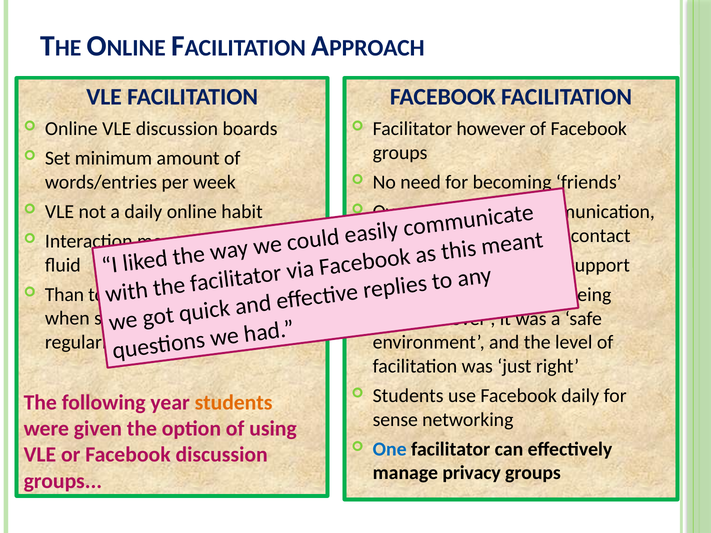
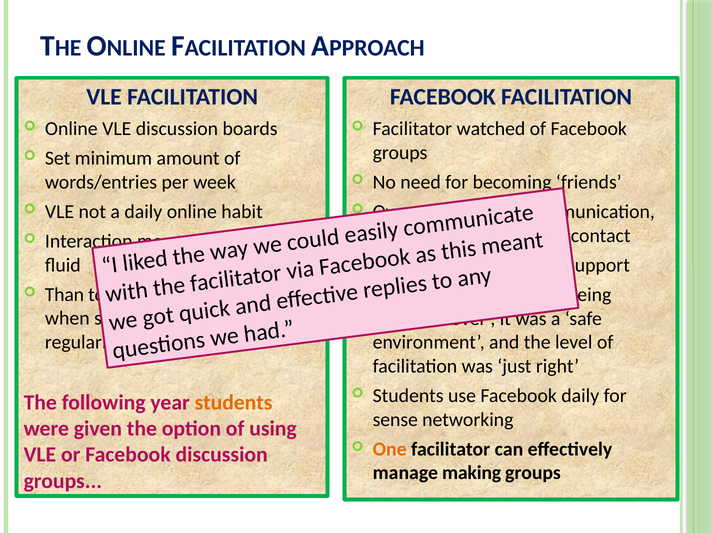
Facilitator however: however -> watched
One colour: blue -> orange
privacy: privacy -> making
